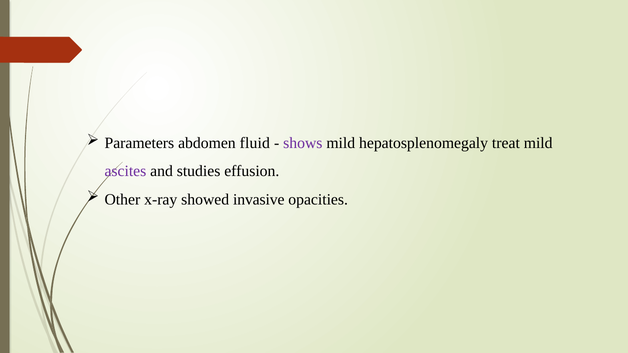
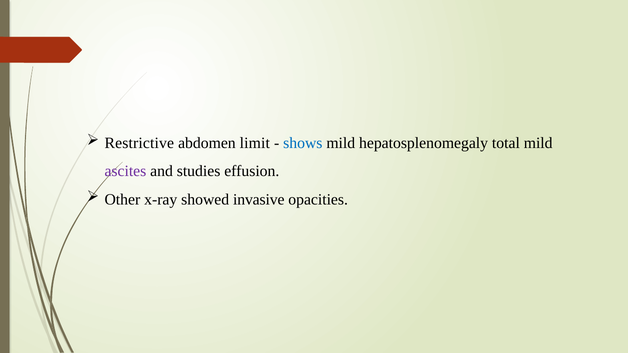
Parameters: Parameters -> Restrictive
fluid: fluid -> limit
shows colour: purple -> blue
treat: treat -> total
